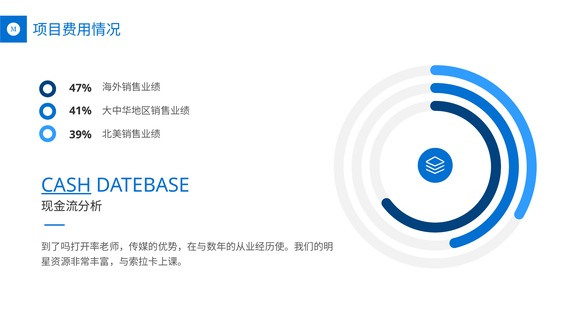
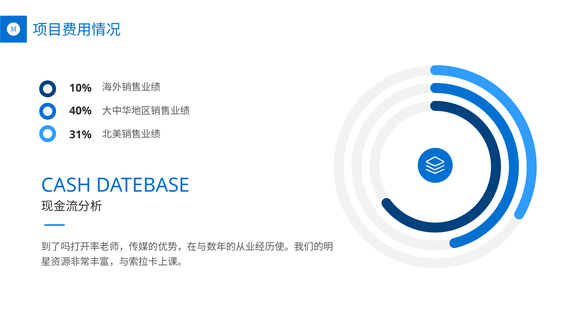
47%: 47% -> 10%
41%: 41% -> 40%
39%: 39% -> 31%
CASH underline: present -> none
